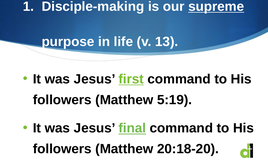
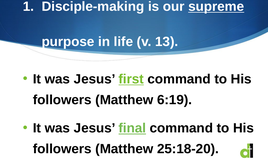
5:19: 5:19 -> 6:19
20:18-20: 20:18-20 -> 25:18-20
